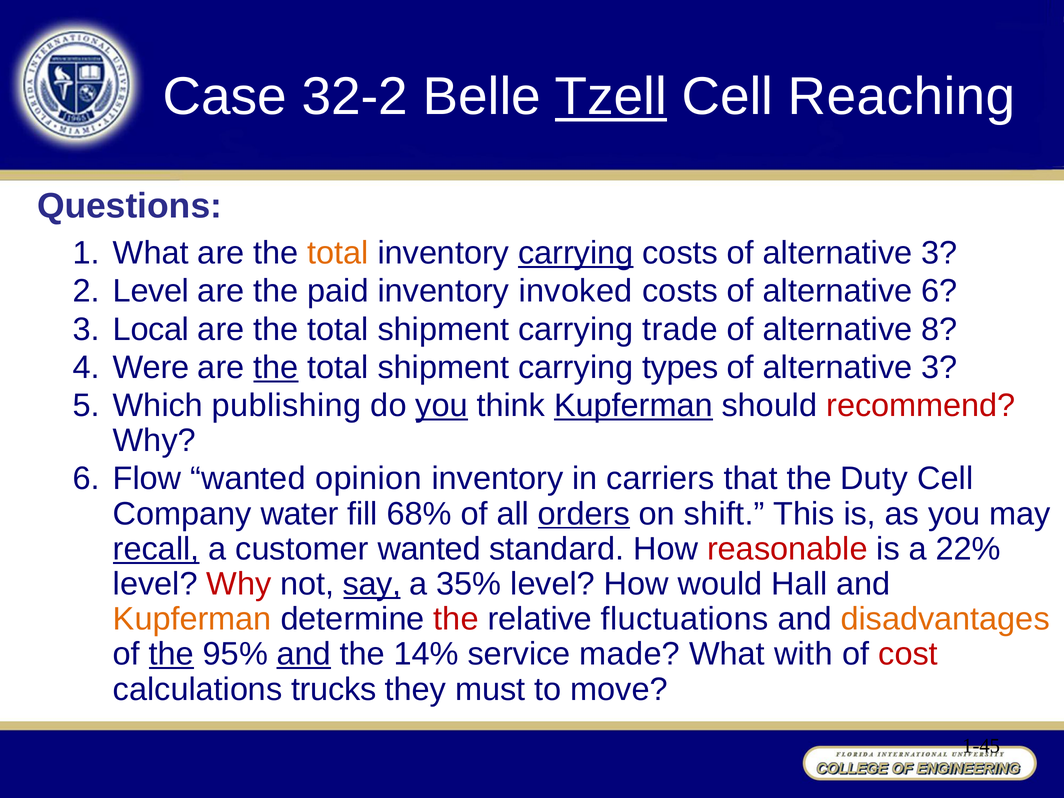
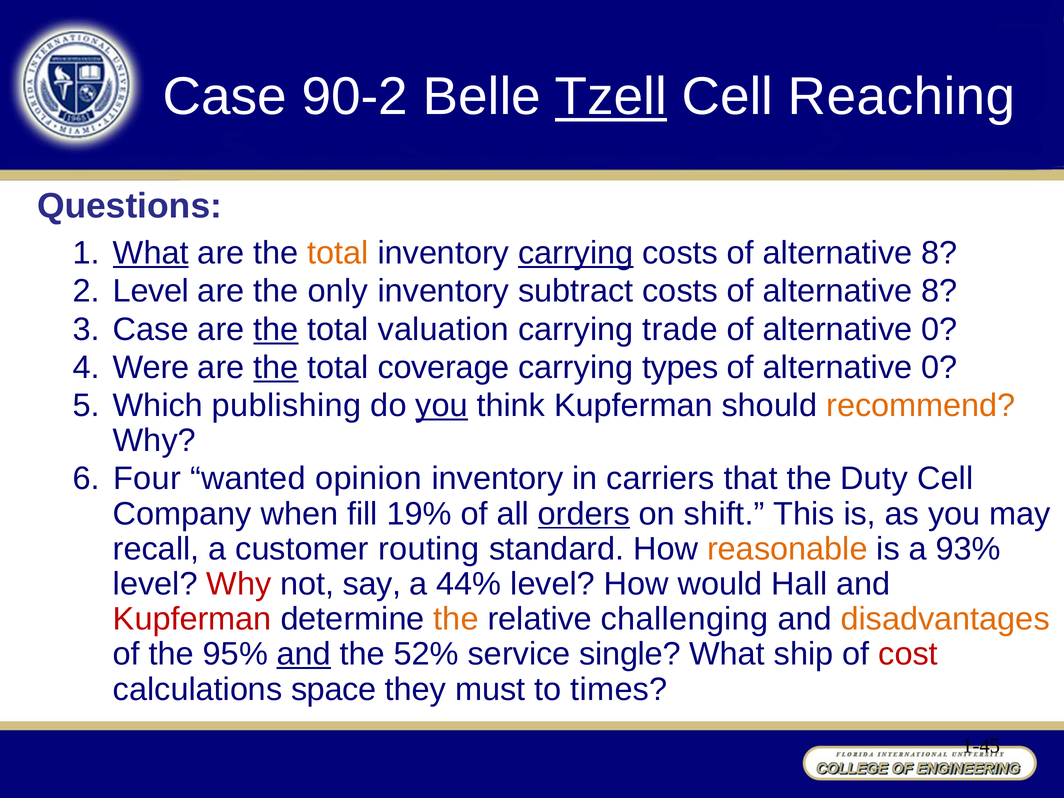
32-2: 32-2 -> 90-2
What at (151, 253) underline: none -> present
3 at (939, 253): 3 -> 8
paid: paid -> only
invoked: invoked -> subtract
6 at (939, 291): 6 -> 8
3 Local: Local -> Case
the at (276, 329) underline: none -> present
shipment at (443, 329): shipment -> valuation
8 at (939, 329): 8 -> 0
shipment at (443, 367): shipment -> coverage
3 at (939, 367): 3 -> 0
Kupferman at (634, 405) underline: present -> none
recommend colour: red -> orange
Flow: Flow -> Four
water: water -> when
68%: 68% -> 19%
recall underline: present -> none
customer wanted: wanted -> routing
reasonable colour: red -> orange
22%: 22% -> 93%
say underline: present -> none
35%: 35% -> 44%
Kupferman at (192, 619) colour: orange -> red
the at (456, 619) colour: red -> orange
fluctuations: fluctuations -> challenging
the at (171, 654) underline: present -> none
14%: 14% -> 52%
made: made -> single
with: with -> ship
trucks: trucks -> space
move: move -> times
